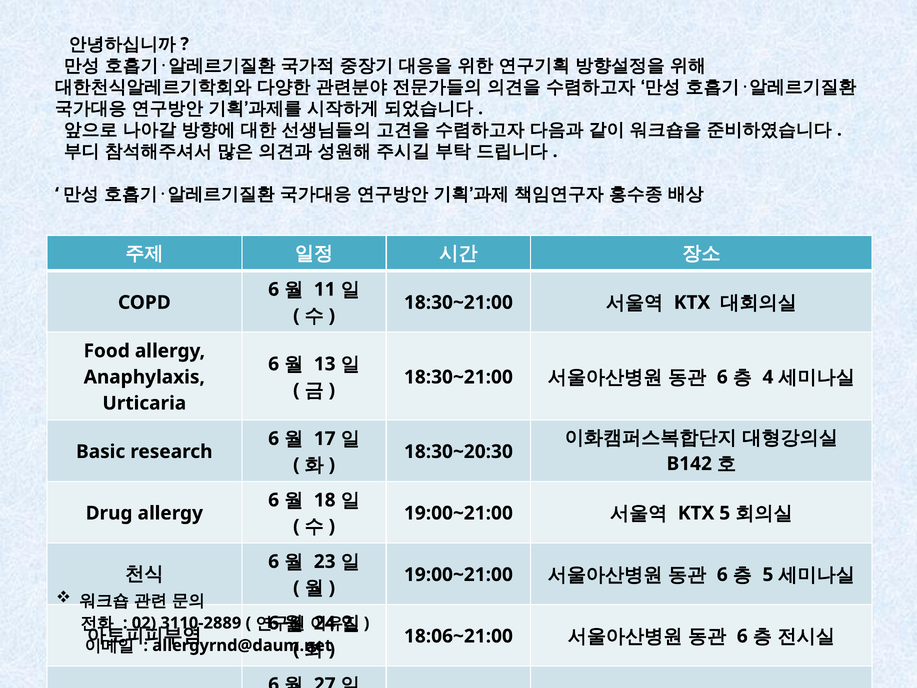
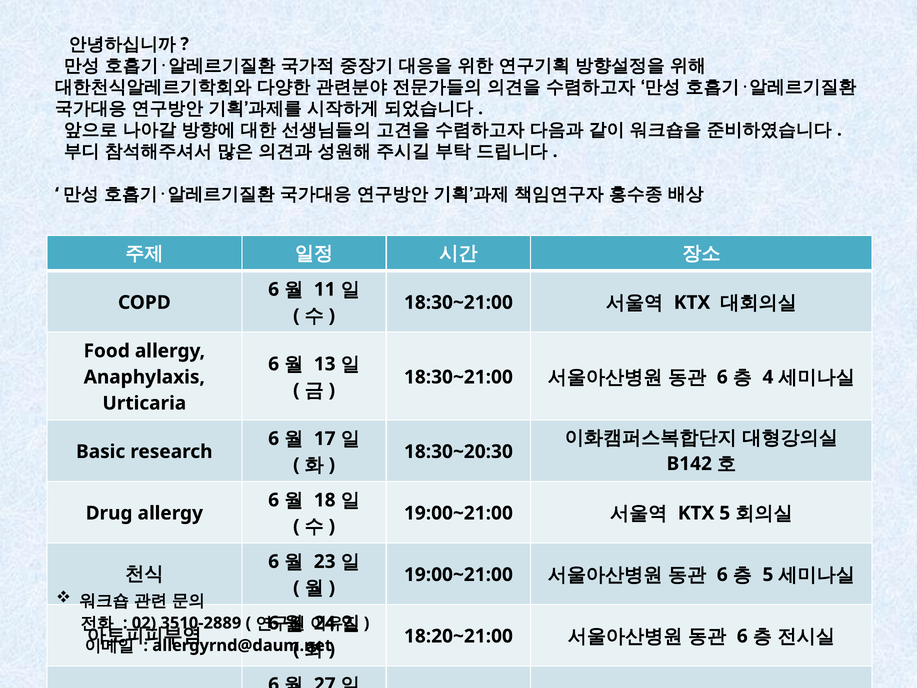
3110-2889: 3110-2889 -> 3510-2889
18:06~21:00: 18:06~21:00 -> 18:20~21:00
